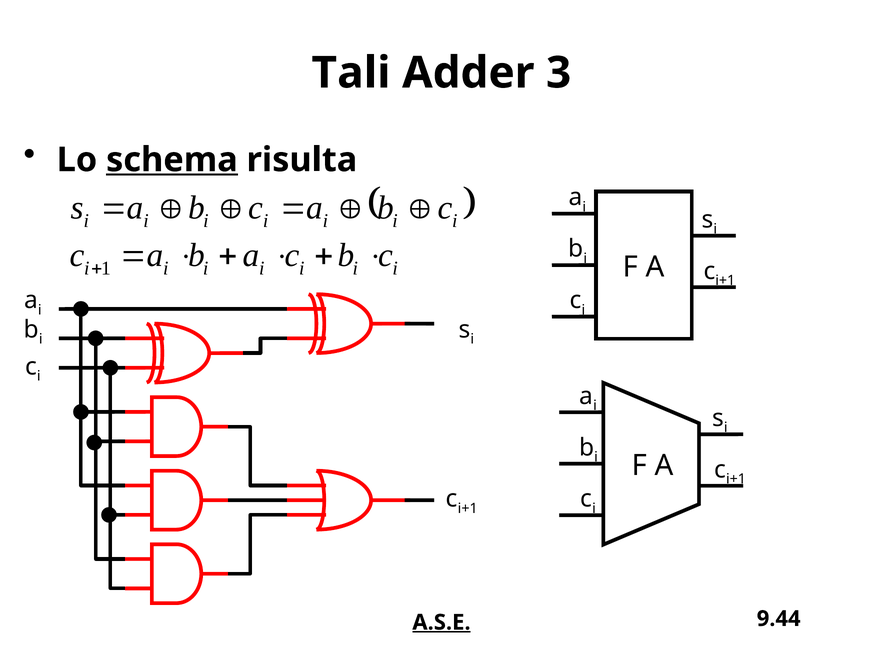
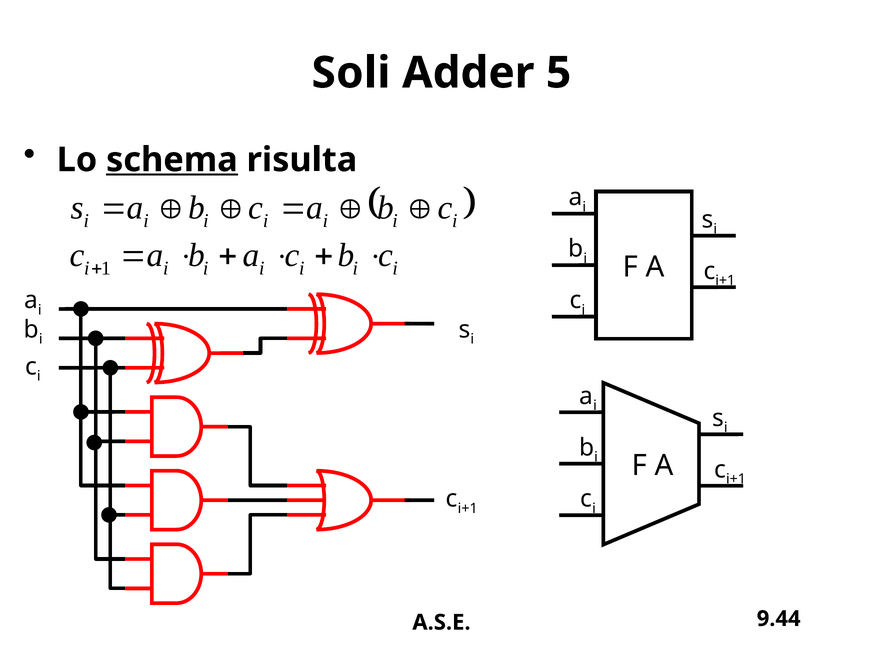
Tali: Tali -> Soli
3: 3 -> 5
A.S.E underline: present -> none
